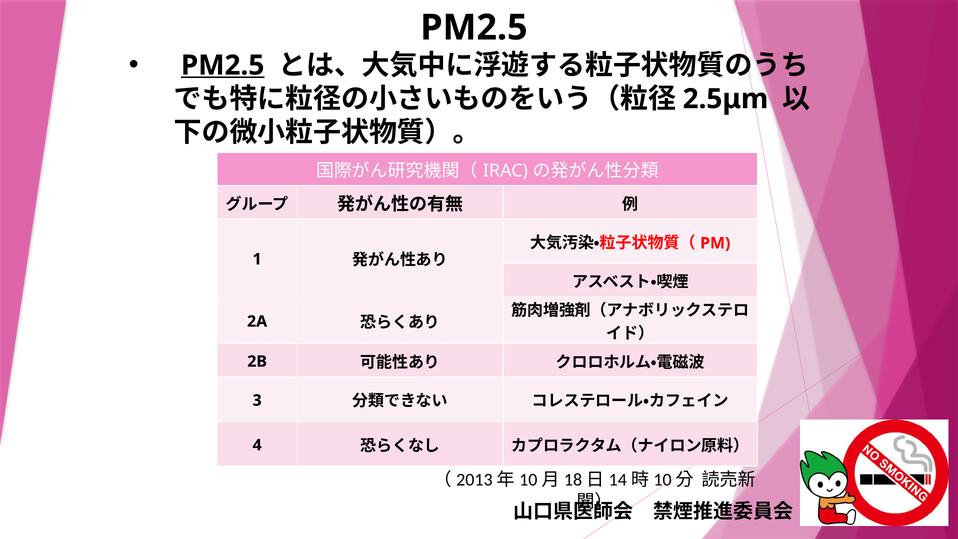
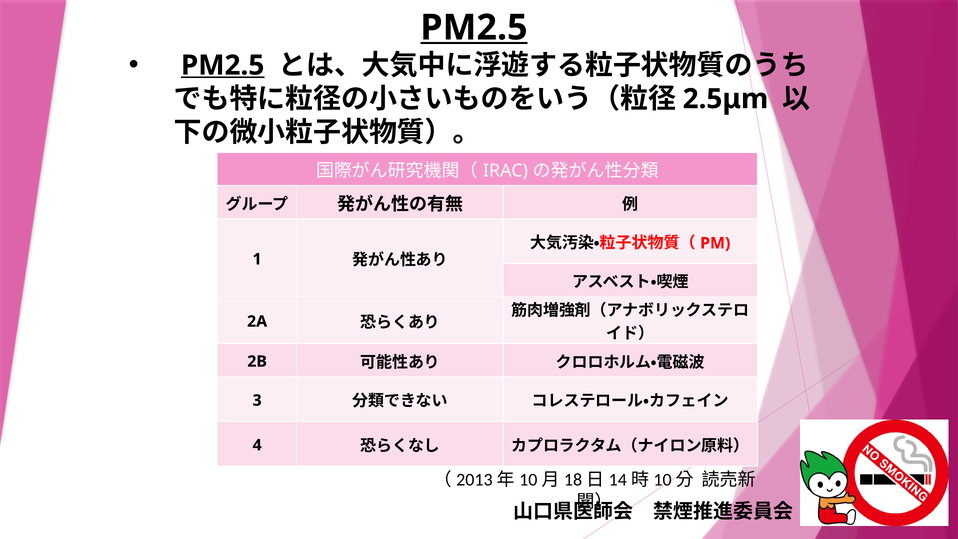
PM2.5 at (474, 28) underline: none -> present
